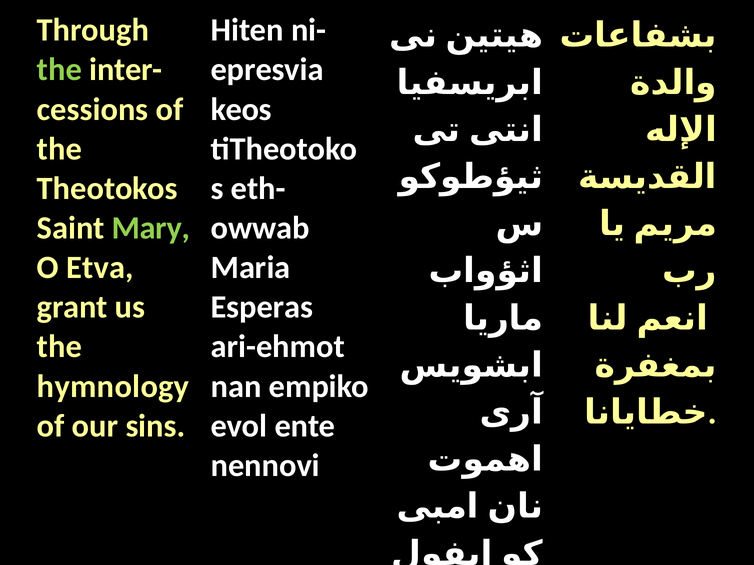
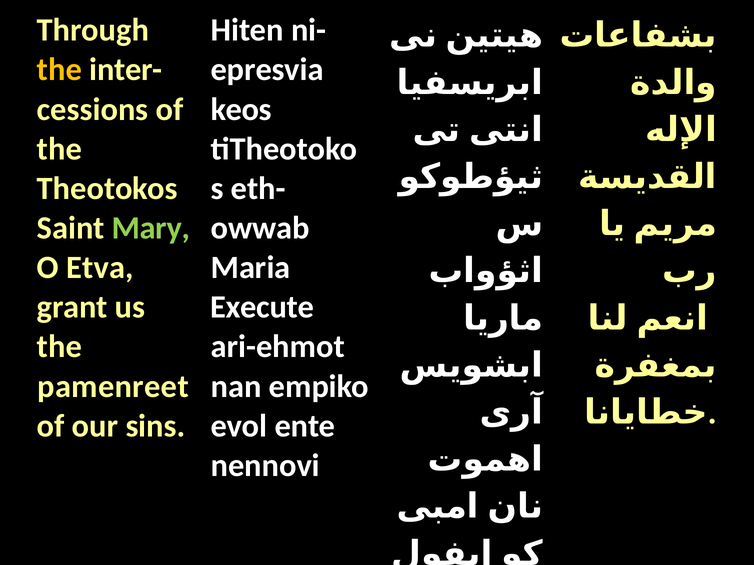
the at (59, 70) colour: light green -> yellow
Esperas: Esperas -> Execute
hymnology: hymnology -> pamenreet
